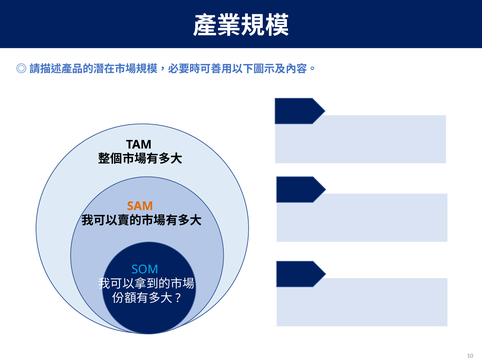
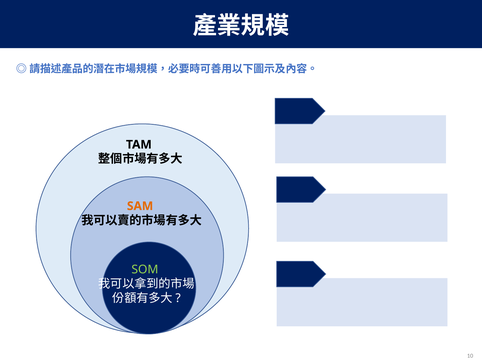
SOM colour: light blue -> light green
